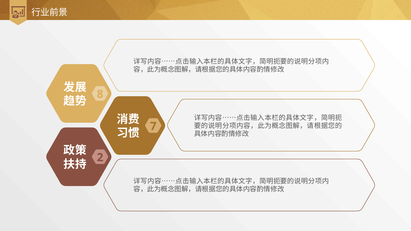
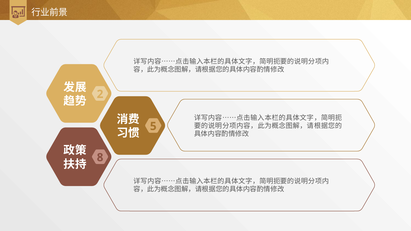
8: 8 -> 2
7: 7 -> 5
2: 2 -> 8
